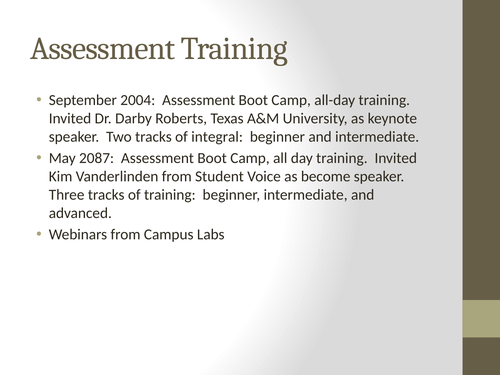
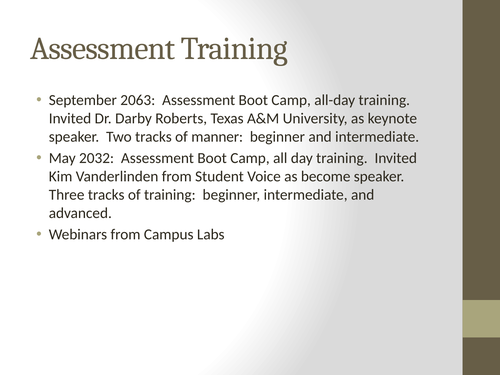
2004: 2004 -> 2063
integral: integral -> manner
2087: 2087 -> 2032
